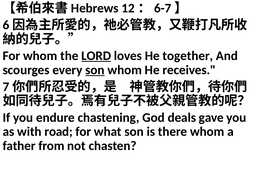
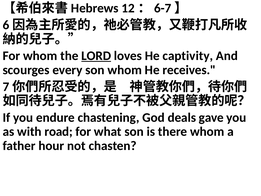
together: together -> captivity
son at (95, 70) underline: present -> none
from: from -> hour
